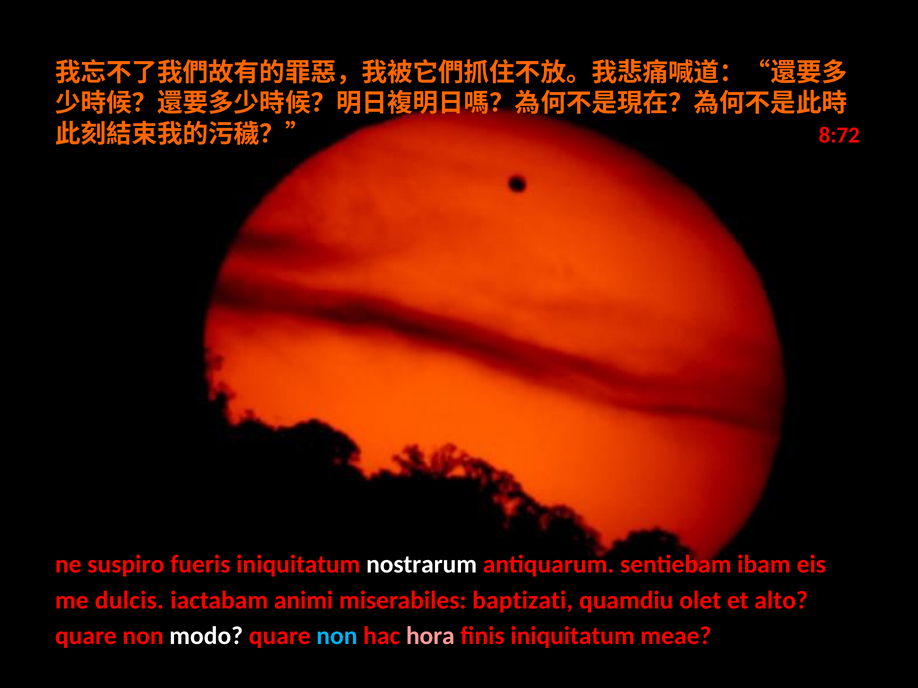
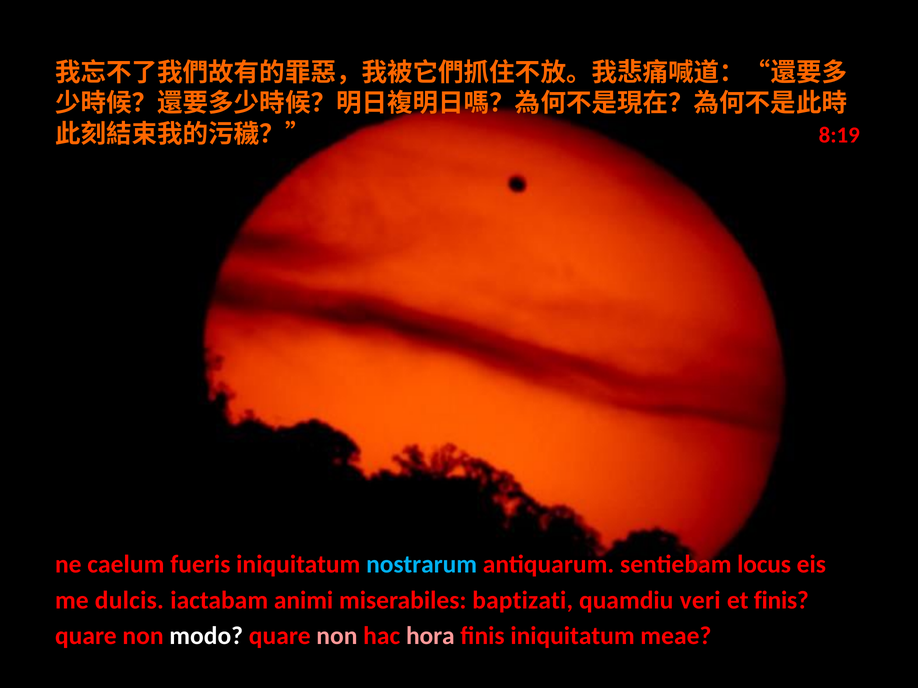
8:72: 8:72 -> 8:19
suspiro: suspiro -> caelum
nostrarum colour: white -> light blue
ibam: ibam -> locus
olet: olet -> veri
et alto: alto -> finis
non at (337, 636) colour: light blue -> pink
